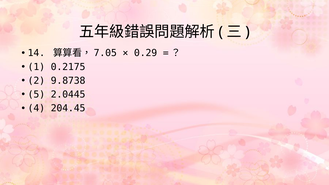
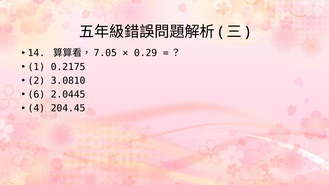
9.8738: 9.8738 -> 3.0810
5: 5 -> 6
